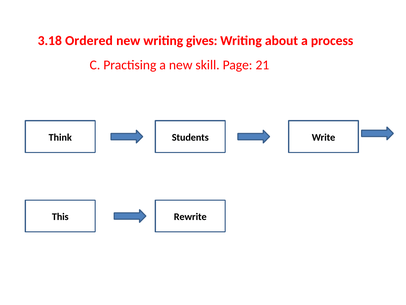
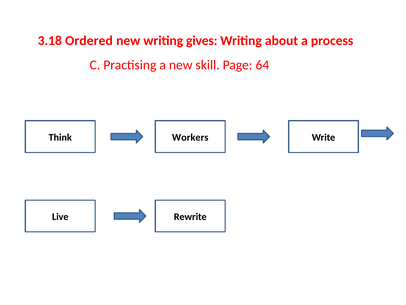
21: 21 -> 64
Students: Students -> Workers
This: This -> Live
